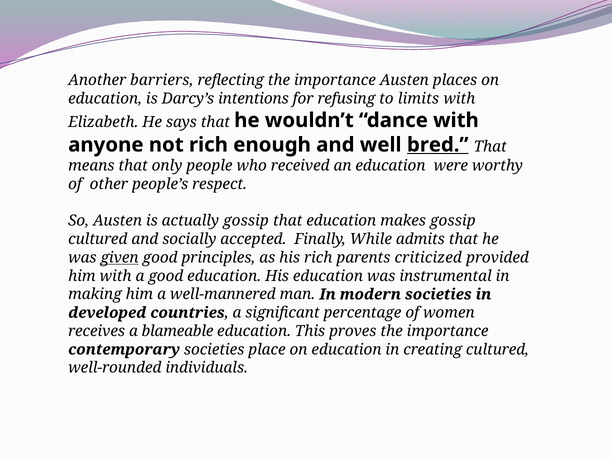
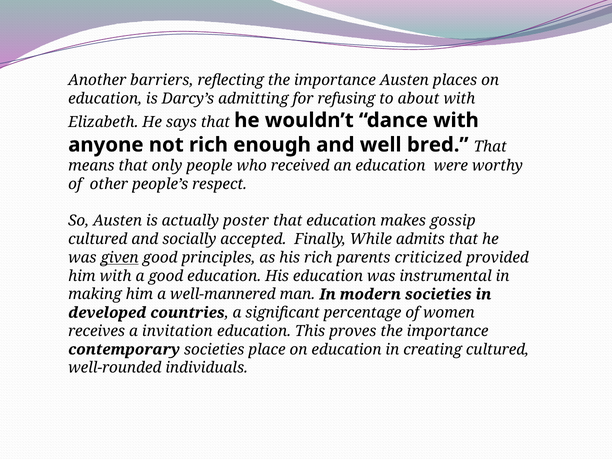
intentions: intentions -> admitting
limits: limits -> about
bred underline: present -> none
actually gossip: gossip -> poster
blameable: blameable -> invitation
